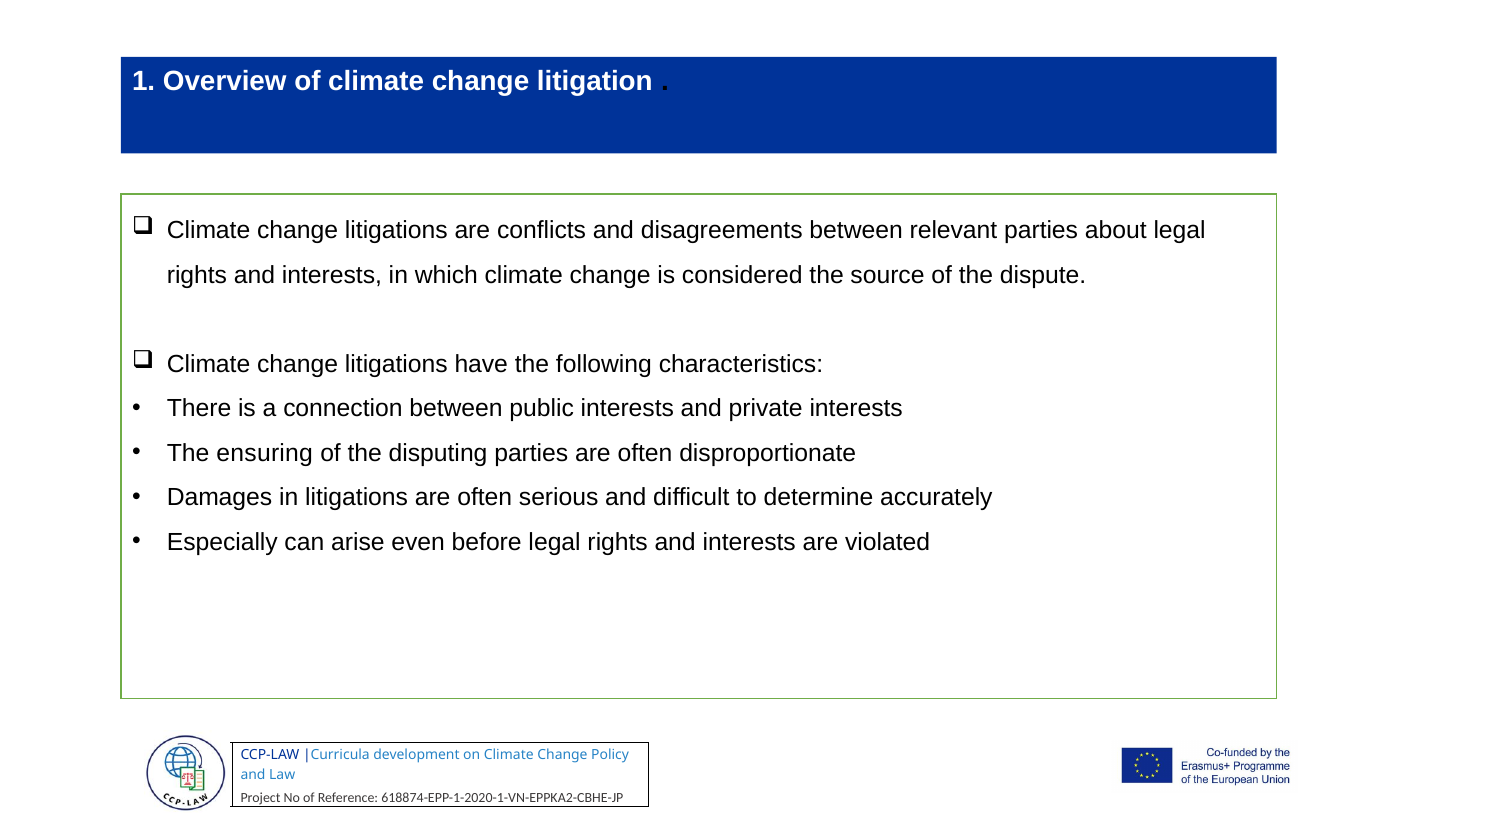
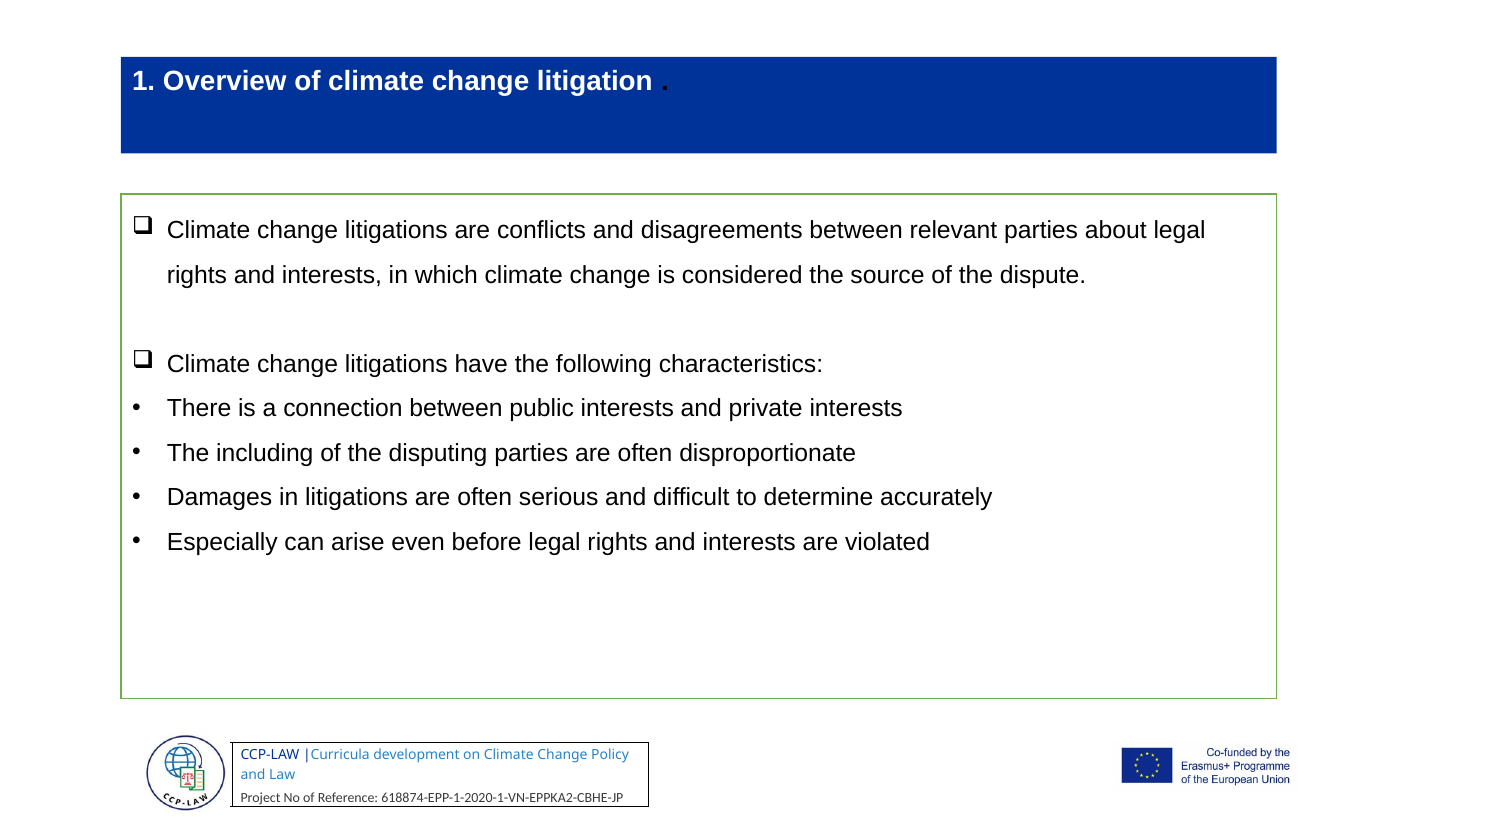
ensuring: ensuring -> including
